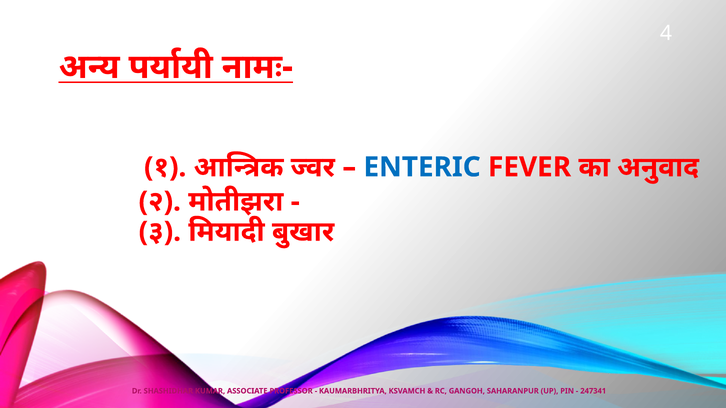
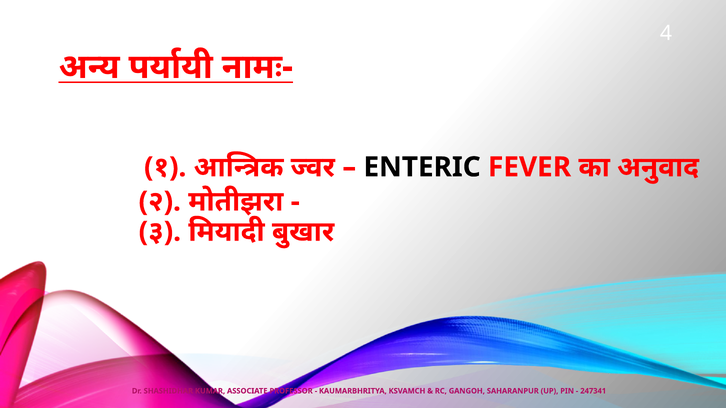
ENTERIC colour: blue -> black
